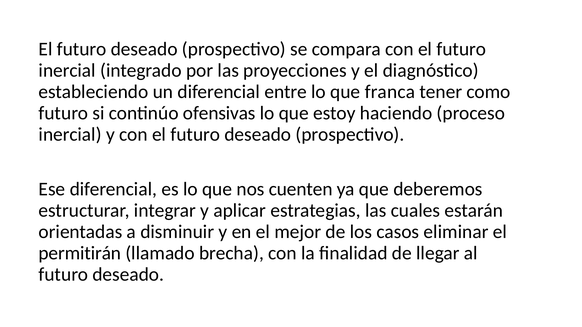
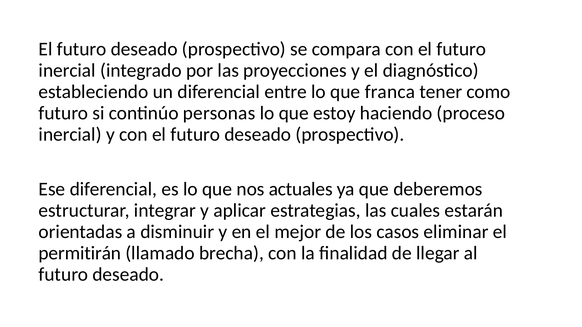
ofensivas: ofensivas -> personas
cuenten: cuenten -> actuales
